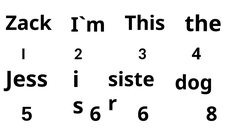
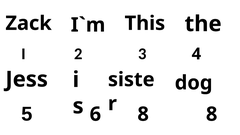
6 6: 6 -> 8
